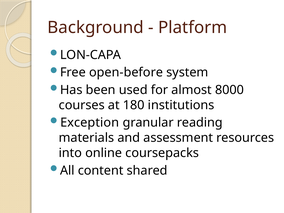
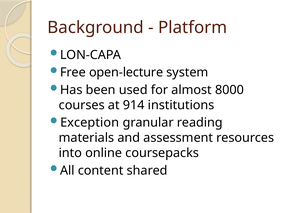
open-before: open-before -> open-lecture
180: 180 -> 914
